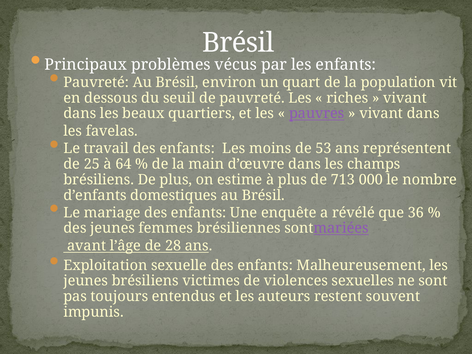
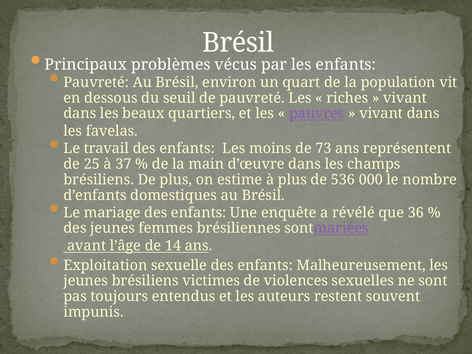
53: 53 -> 73
64: 64 -> 37
713: 713 -> 536
28: 28 -> 14
